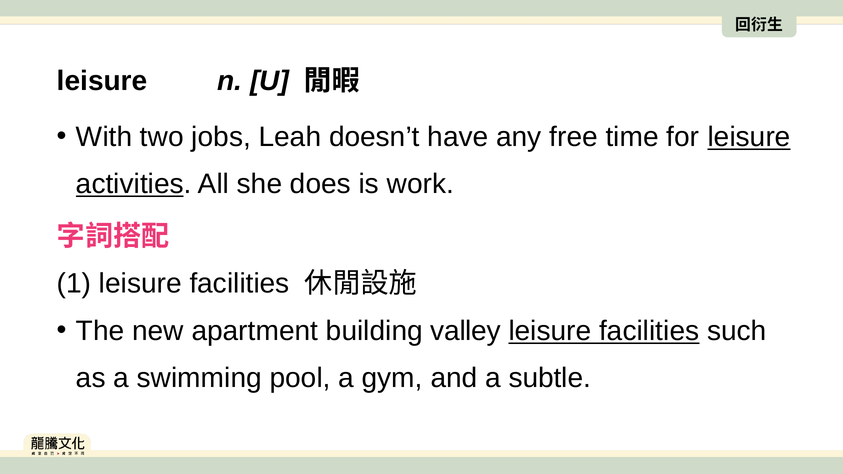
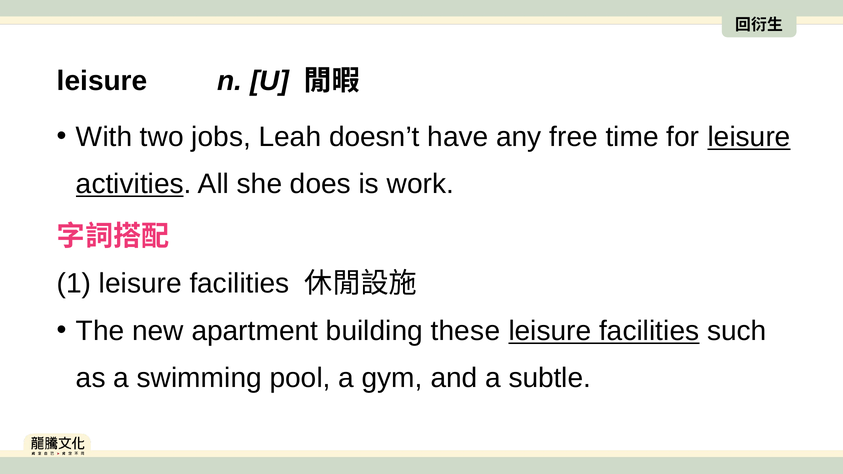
valley: valley -> these
